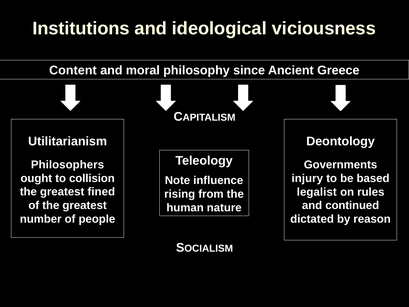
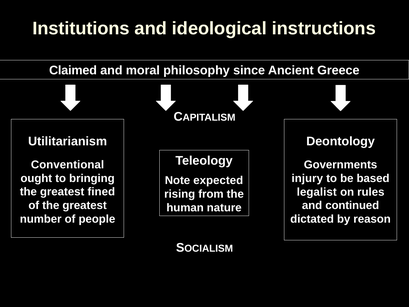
viciousness: viciousness -> instructions
Content: Content -> Claimed
Philosophers: Philosophers -> Conventional
collision: collision -> bringing
influence: influence -> expected
